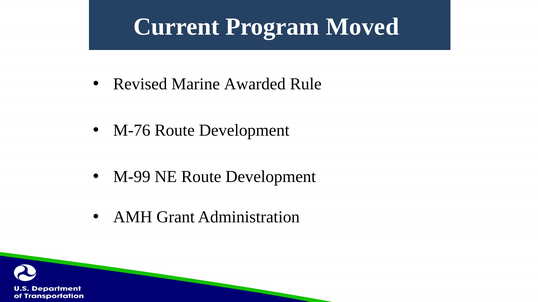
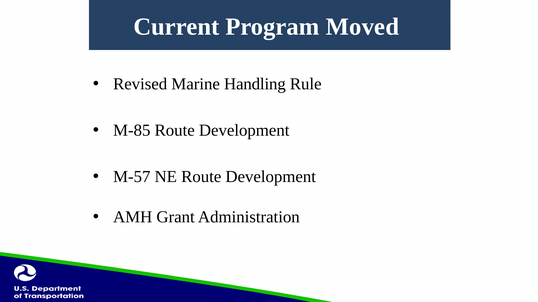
Awarded: Awarded -> Handling
M-76: M-76 -> M-85
M-99: M-99 -> M-57
